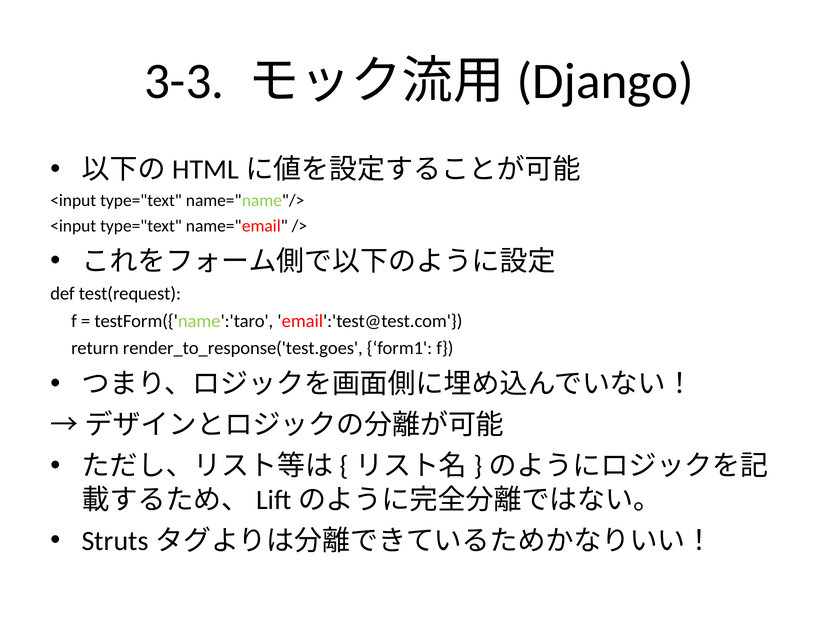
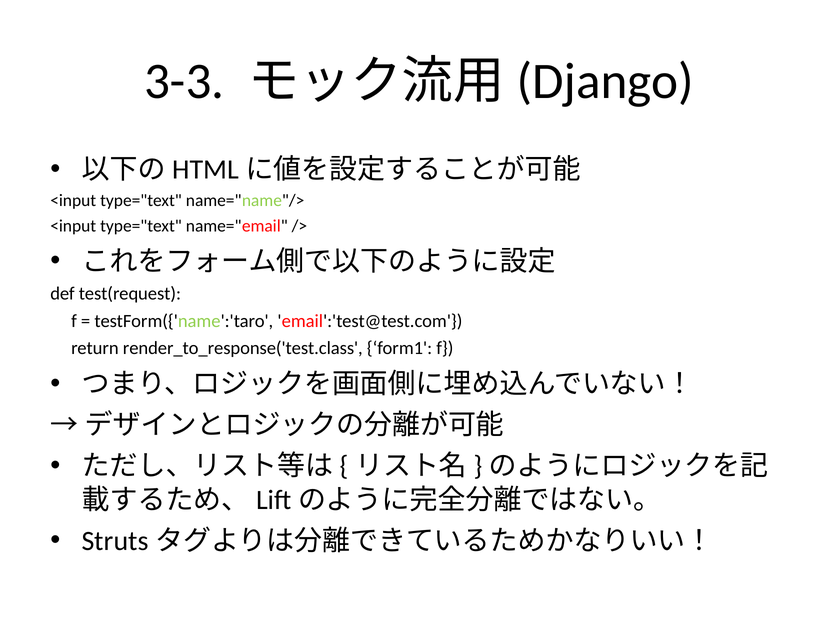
render_to_response('test.goes: render_to_response('test.goes -> render_to_response('test.class
